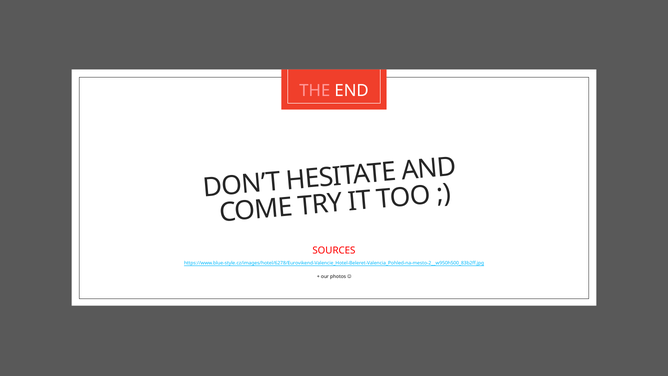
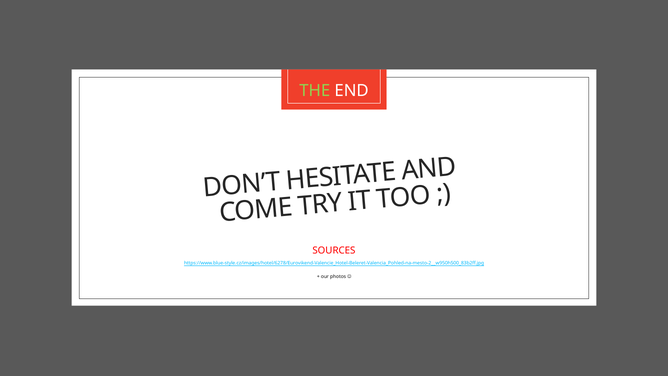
THE colour: pink -> light green
